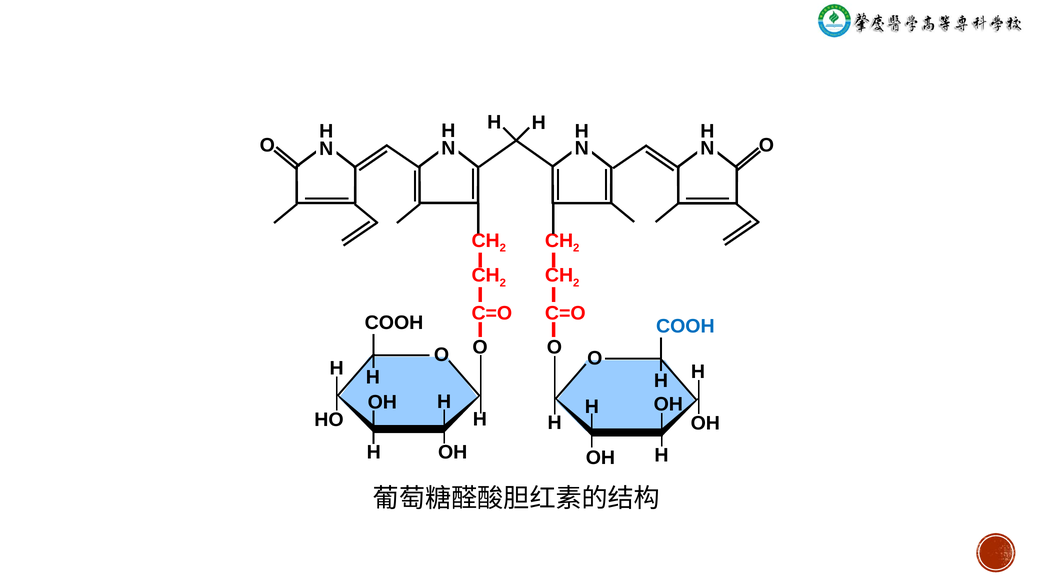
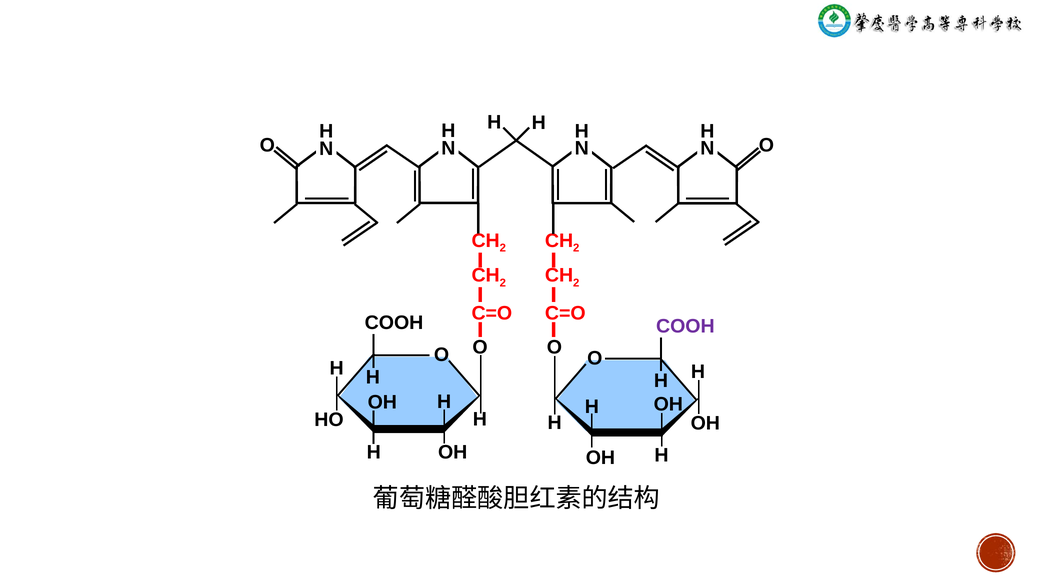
COOH at (685, 326) colour: blue -> purple
